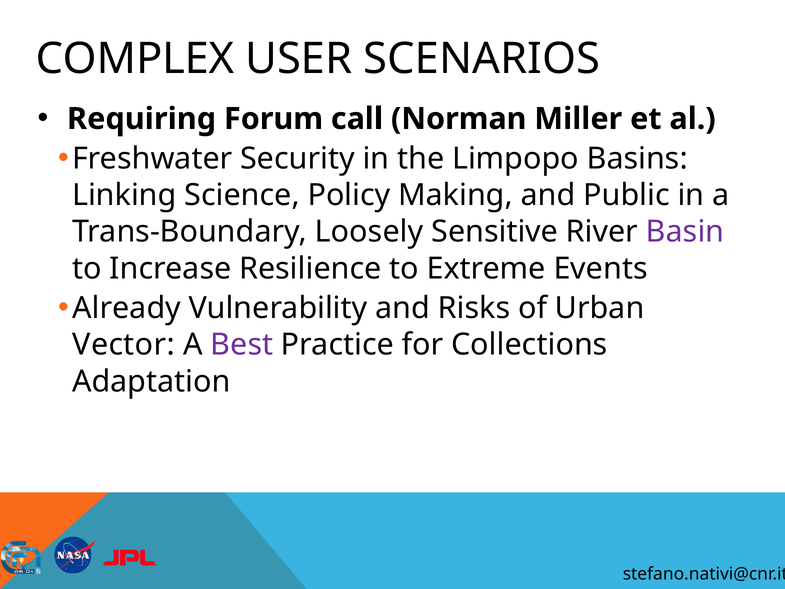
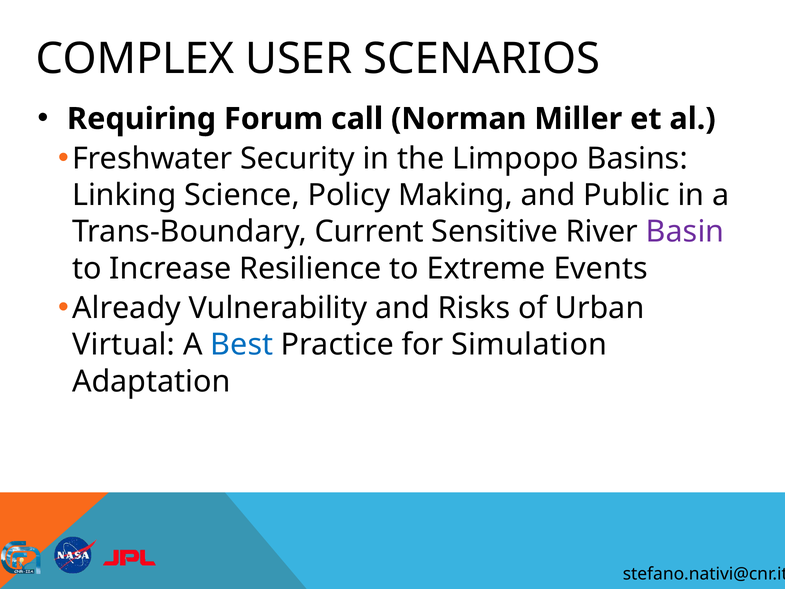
Loosely: Loosely -> Current
Vector: Vector -> Virtual
Best colour: purple -> blue
Collections: Collections -> Simulation
